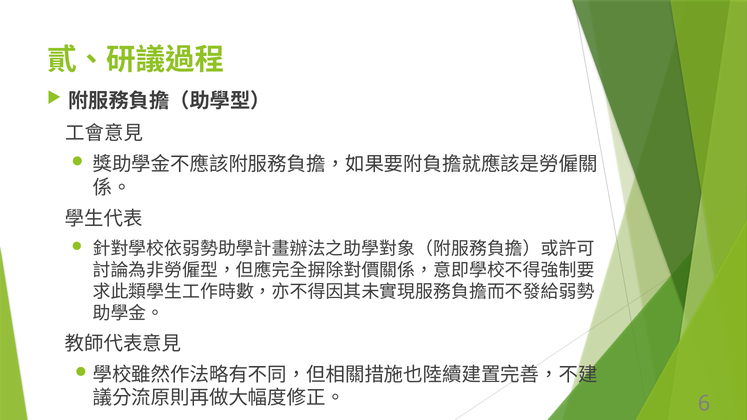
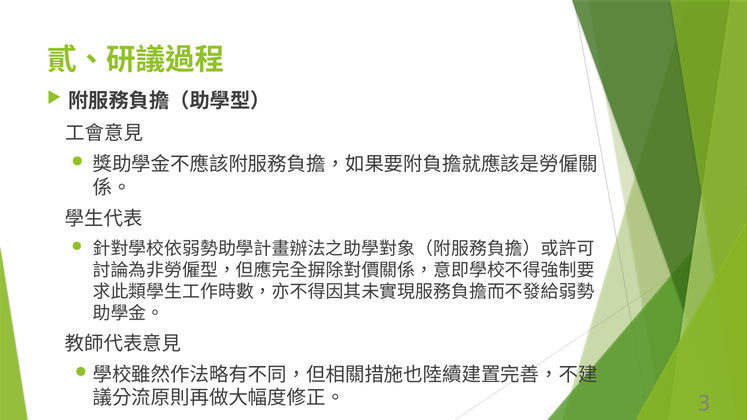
6: 6 -> 3
